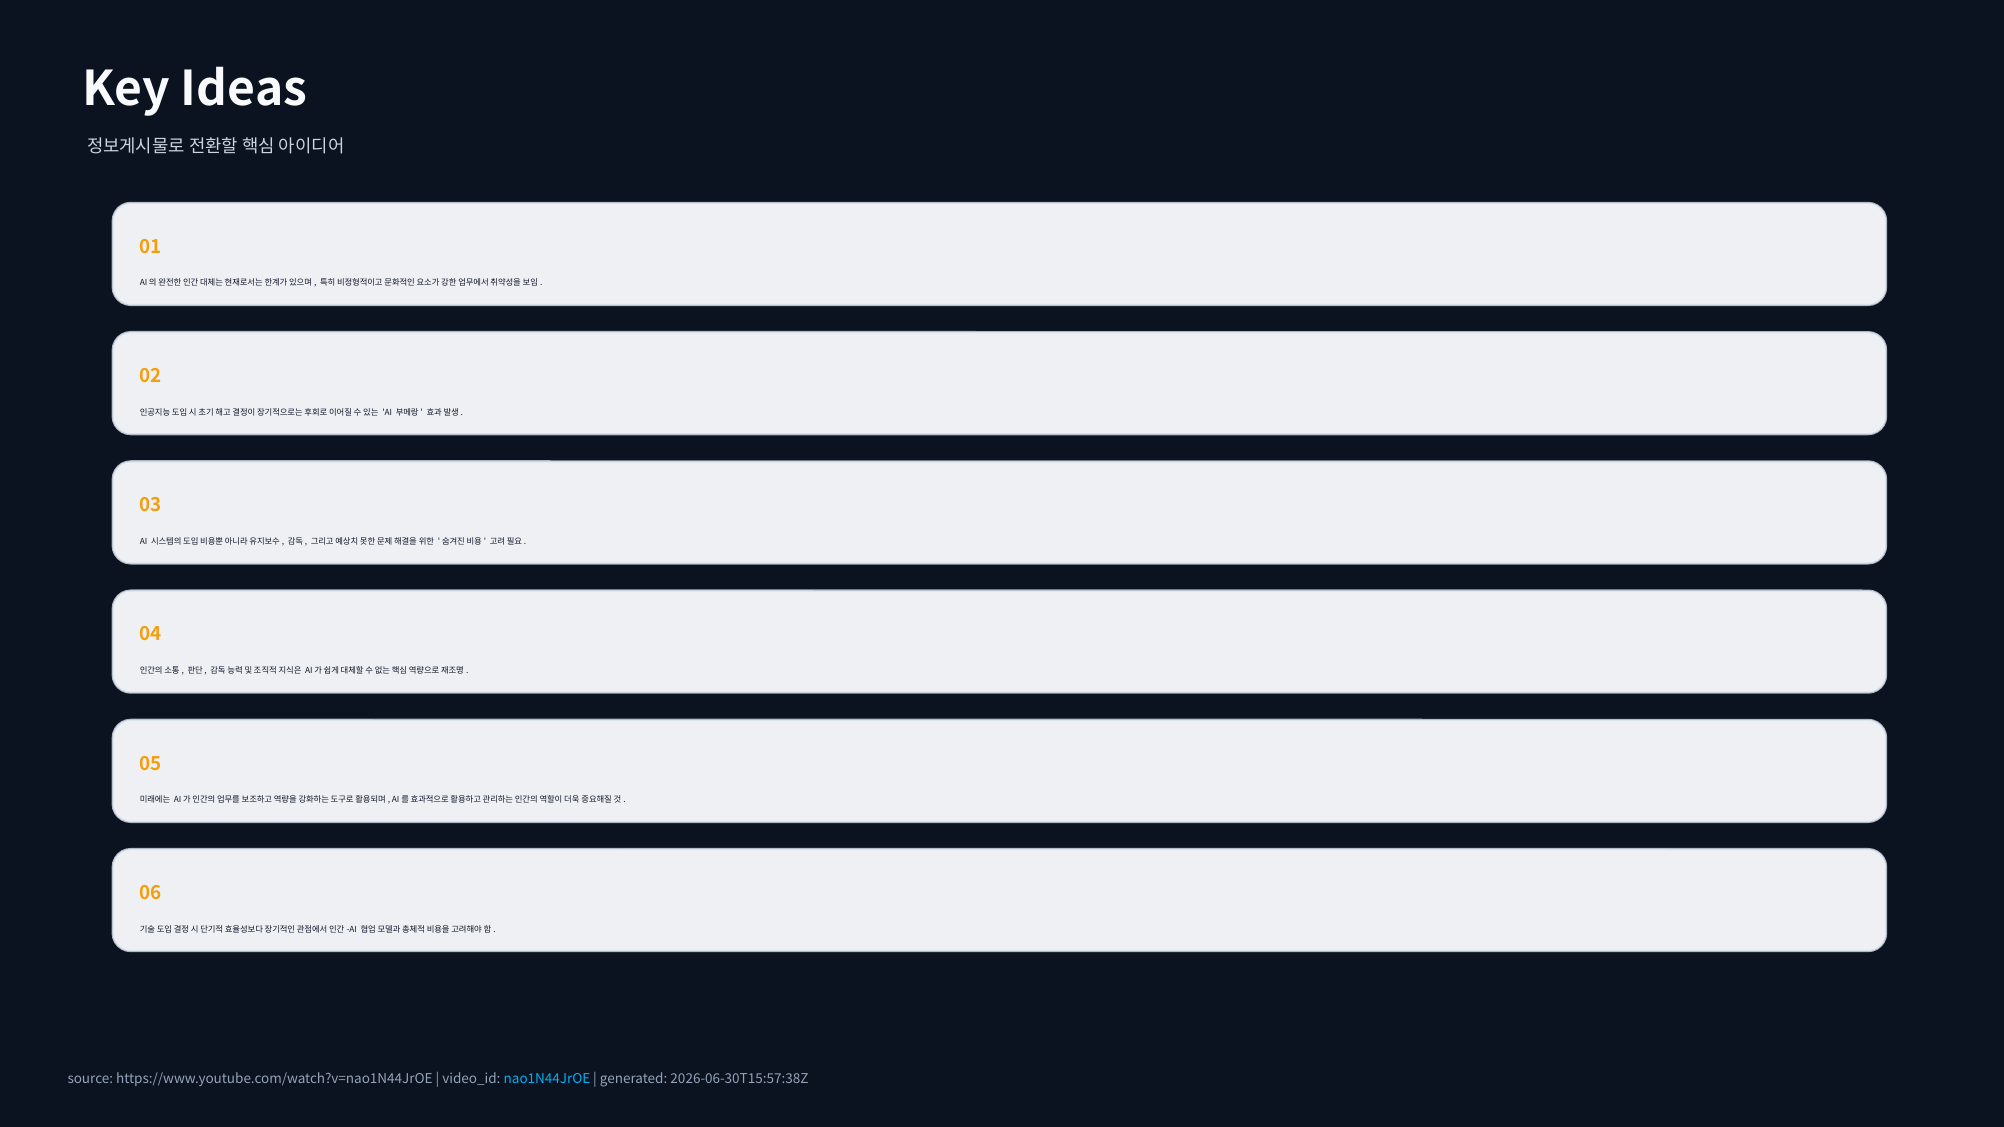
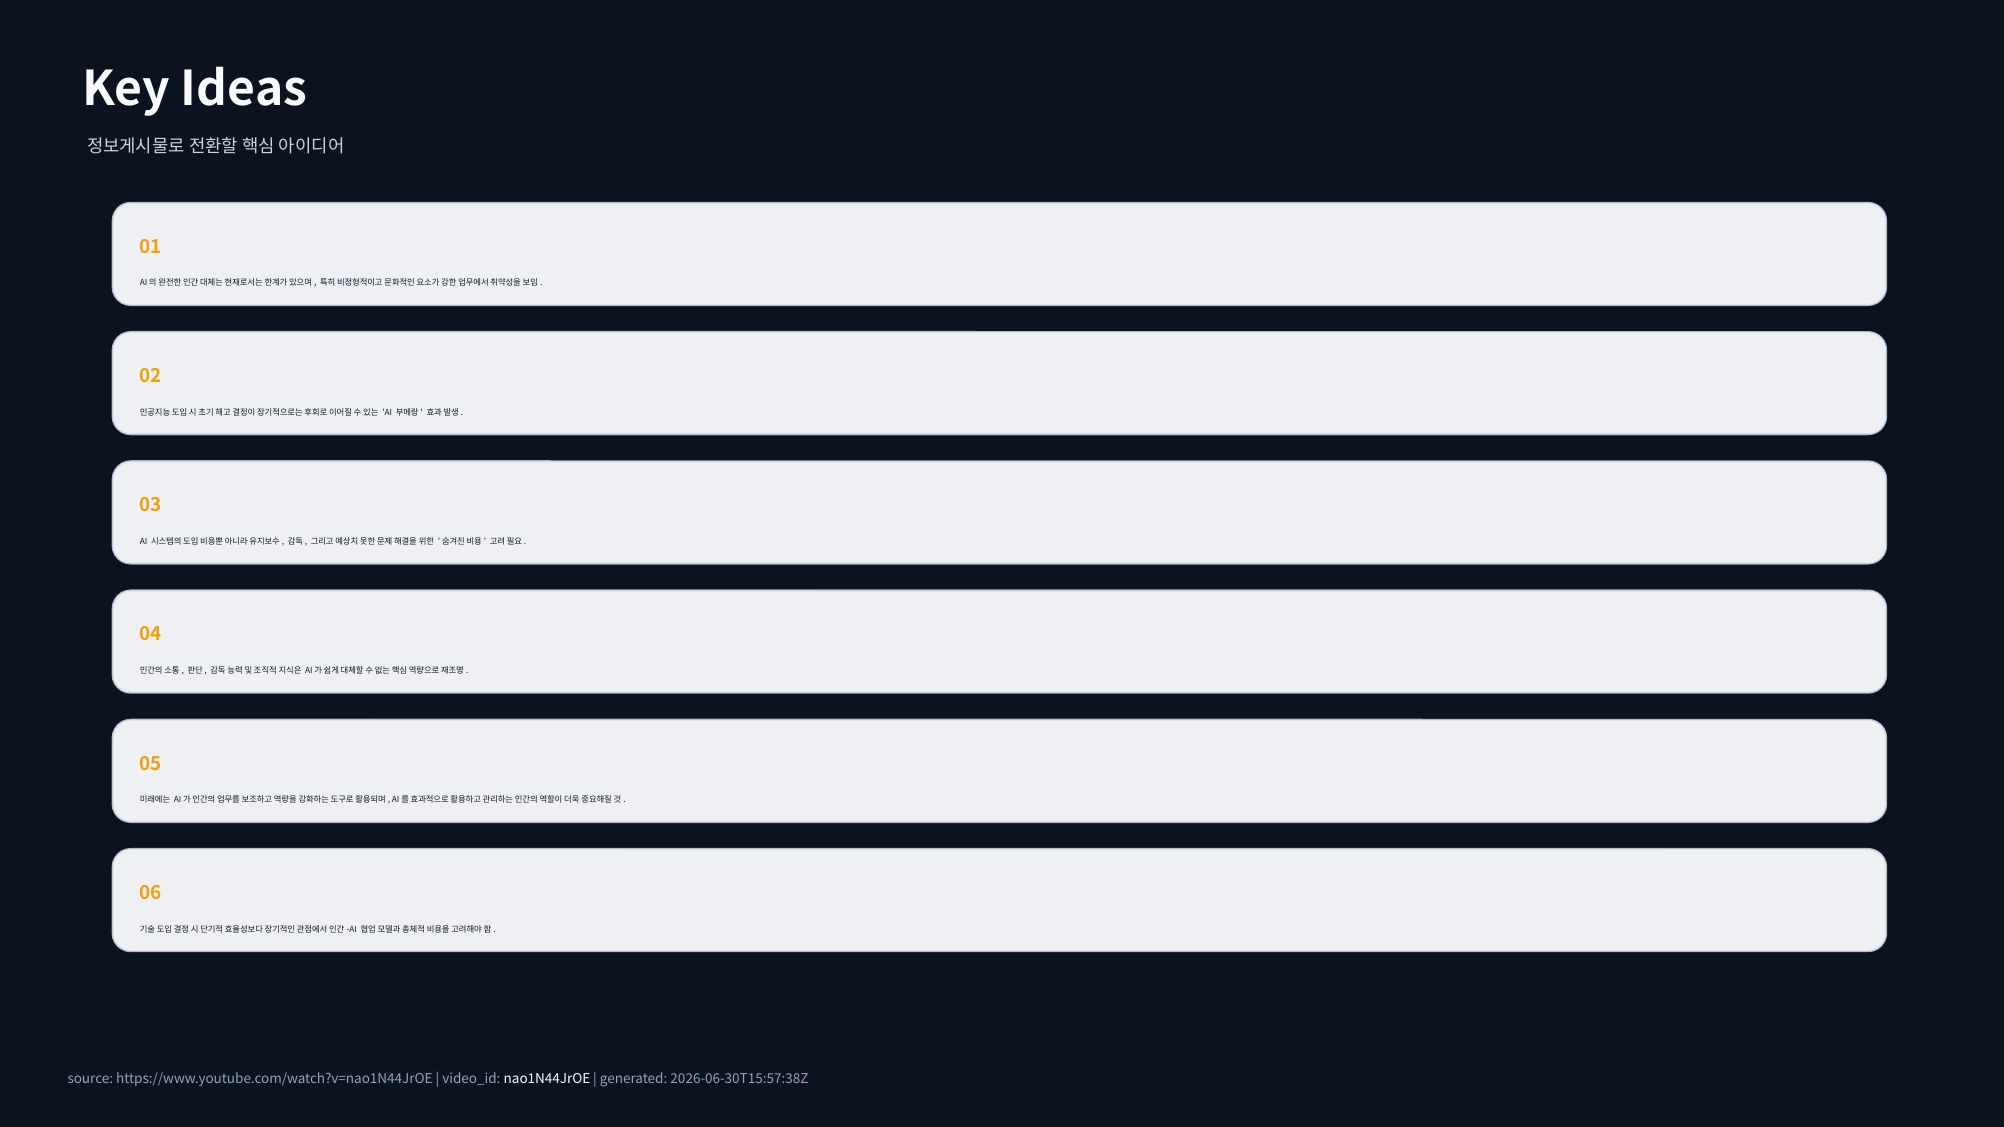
nao1N44JrOE colour: light blue -> white
